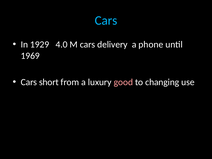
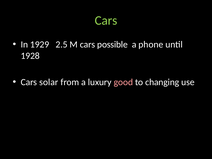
Cars at (106, 21) colour: light blue -> light green
4.0: 4.0 -> 2.5
delivery: delivery -> possible
1969: 1969 -> 1928
short: short -> solar
